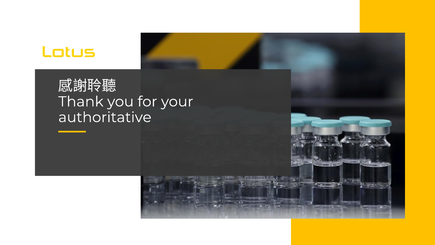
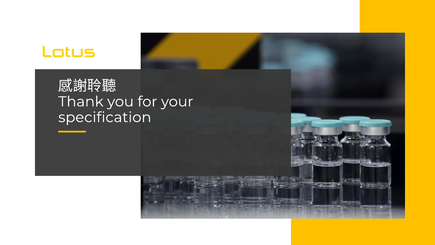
authoritative: authoritative -> specification
